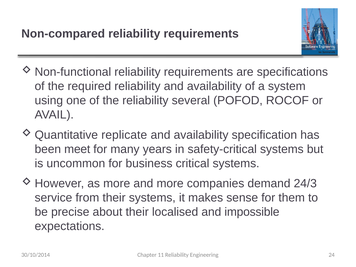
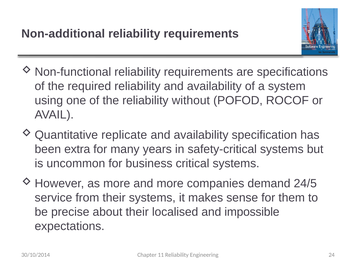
Non-compared: Non-compared -> Non-additional
several: several -> without
meet: meet -> extra
24/3: 24/3 -> 24/5
